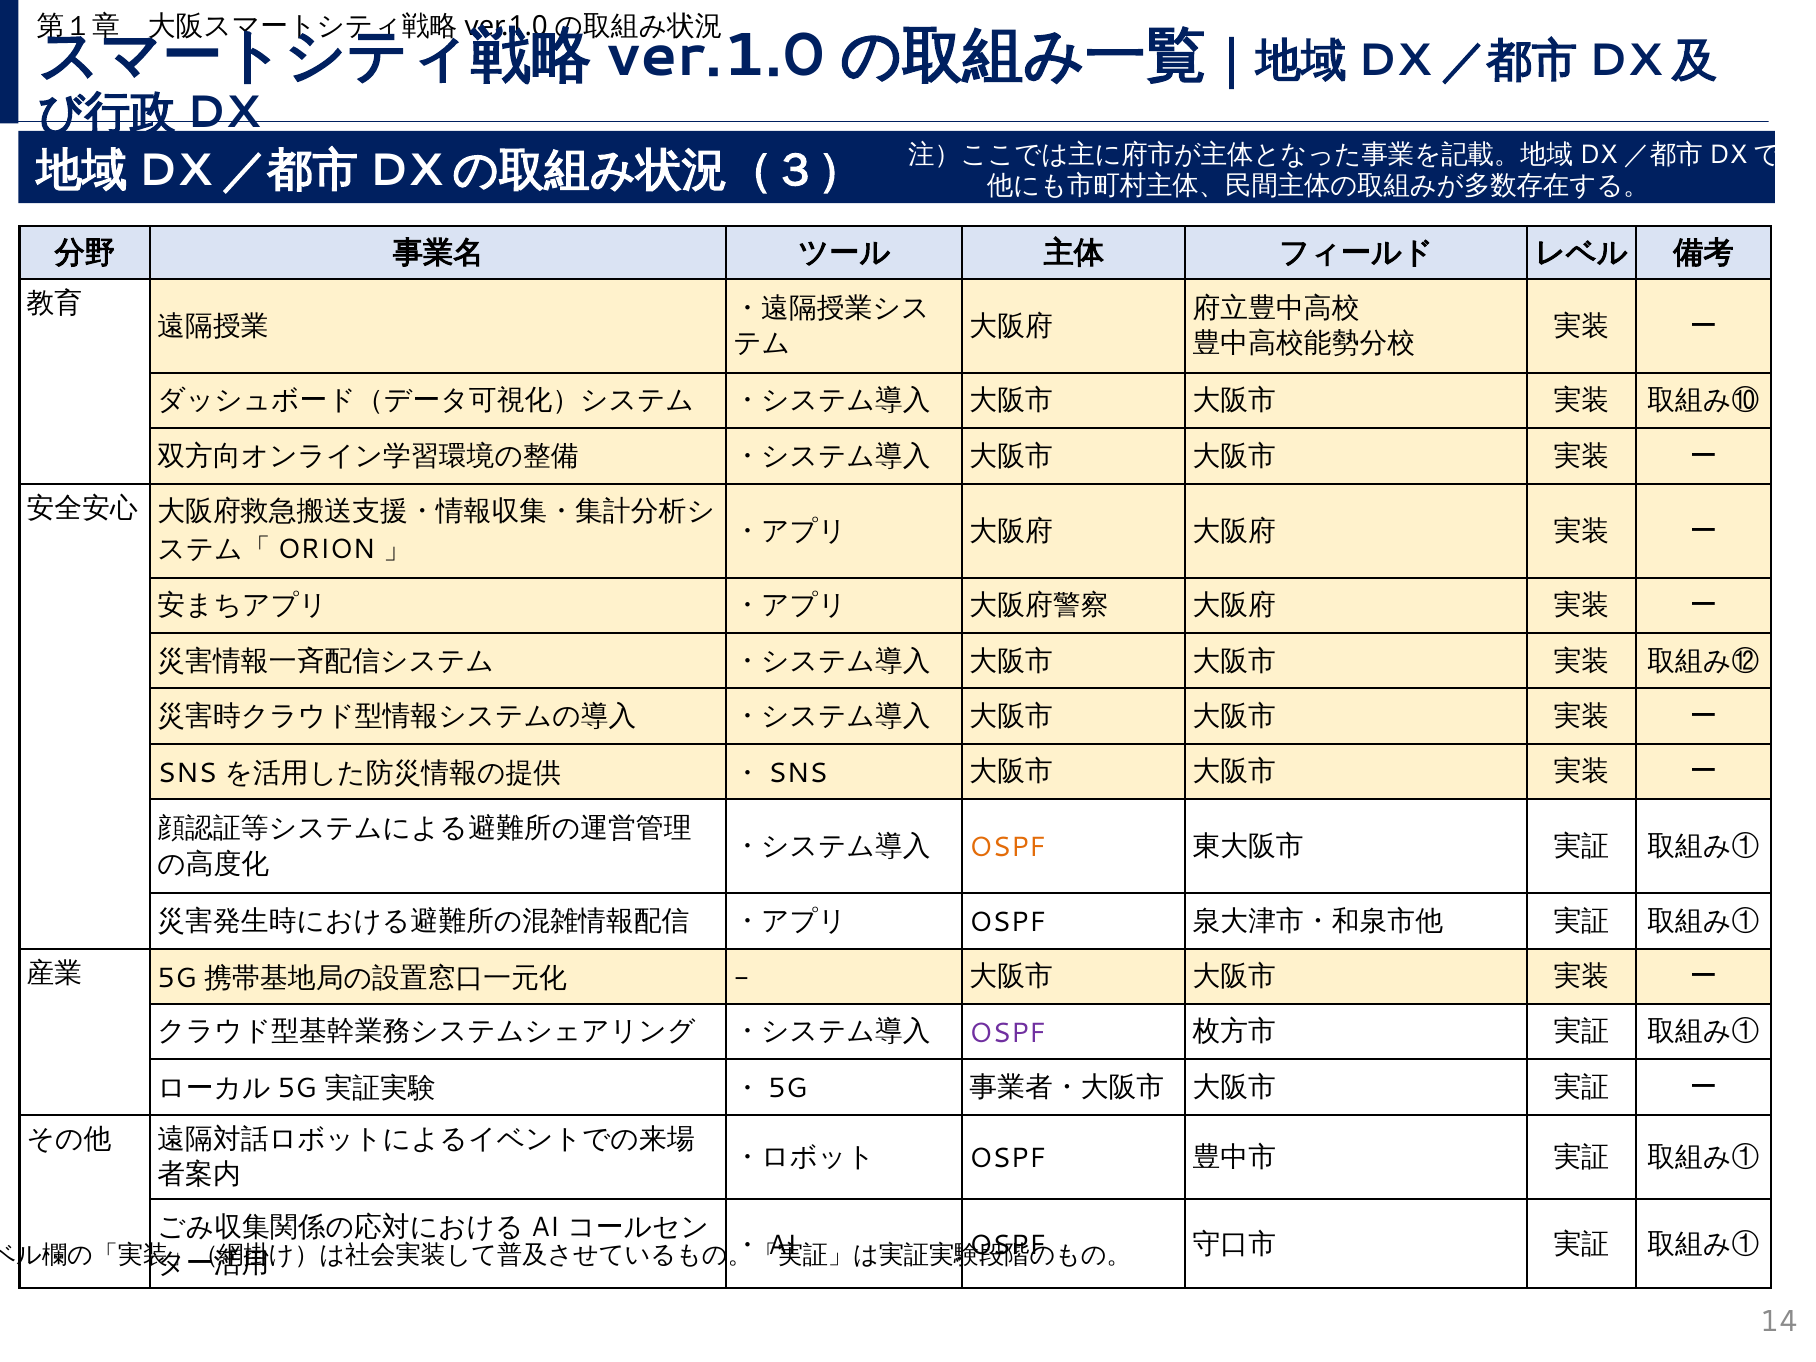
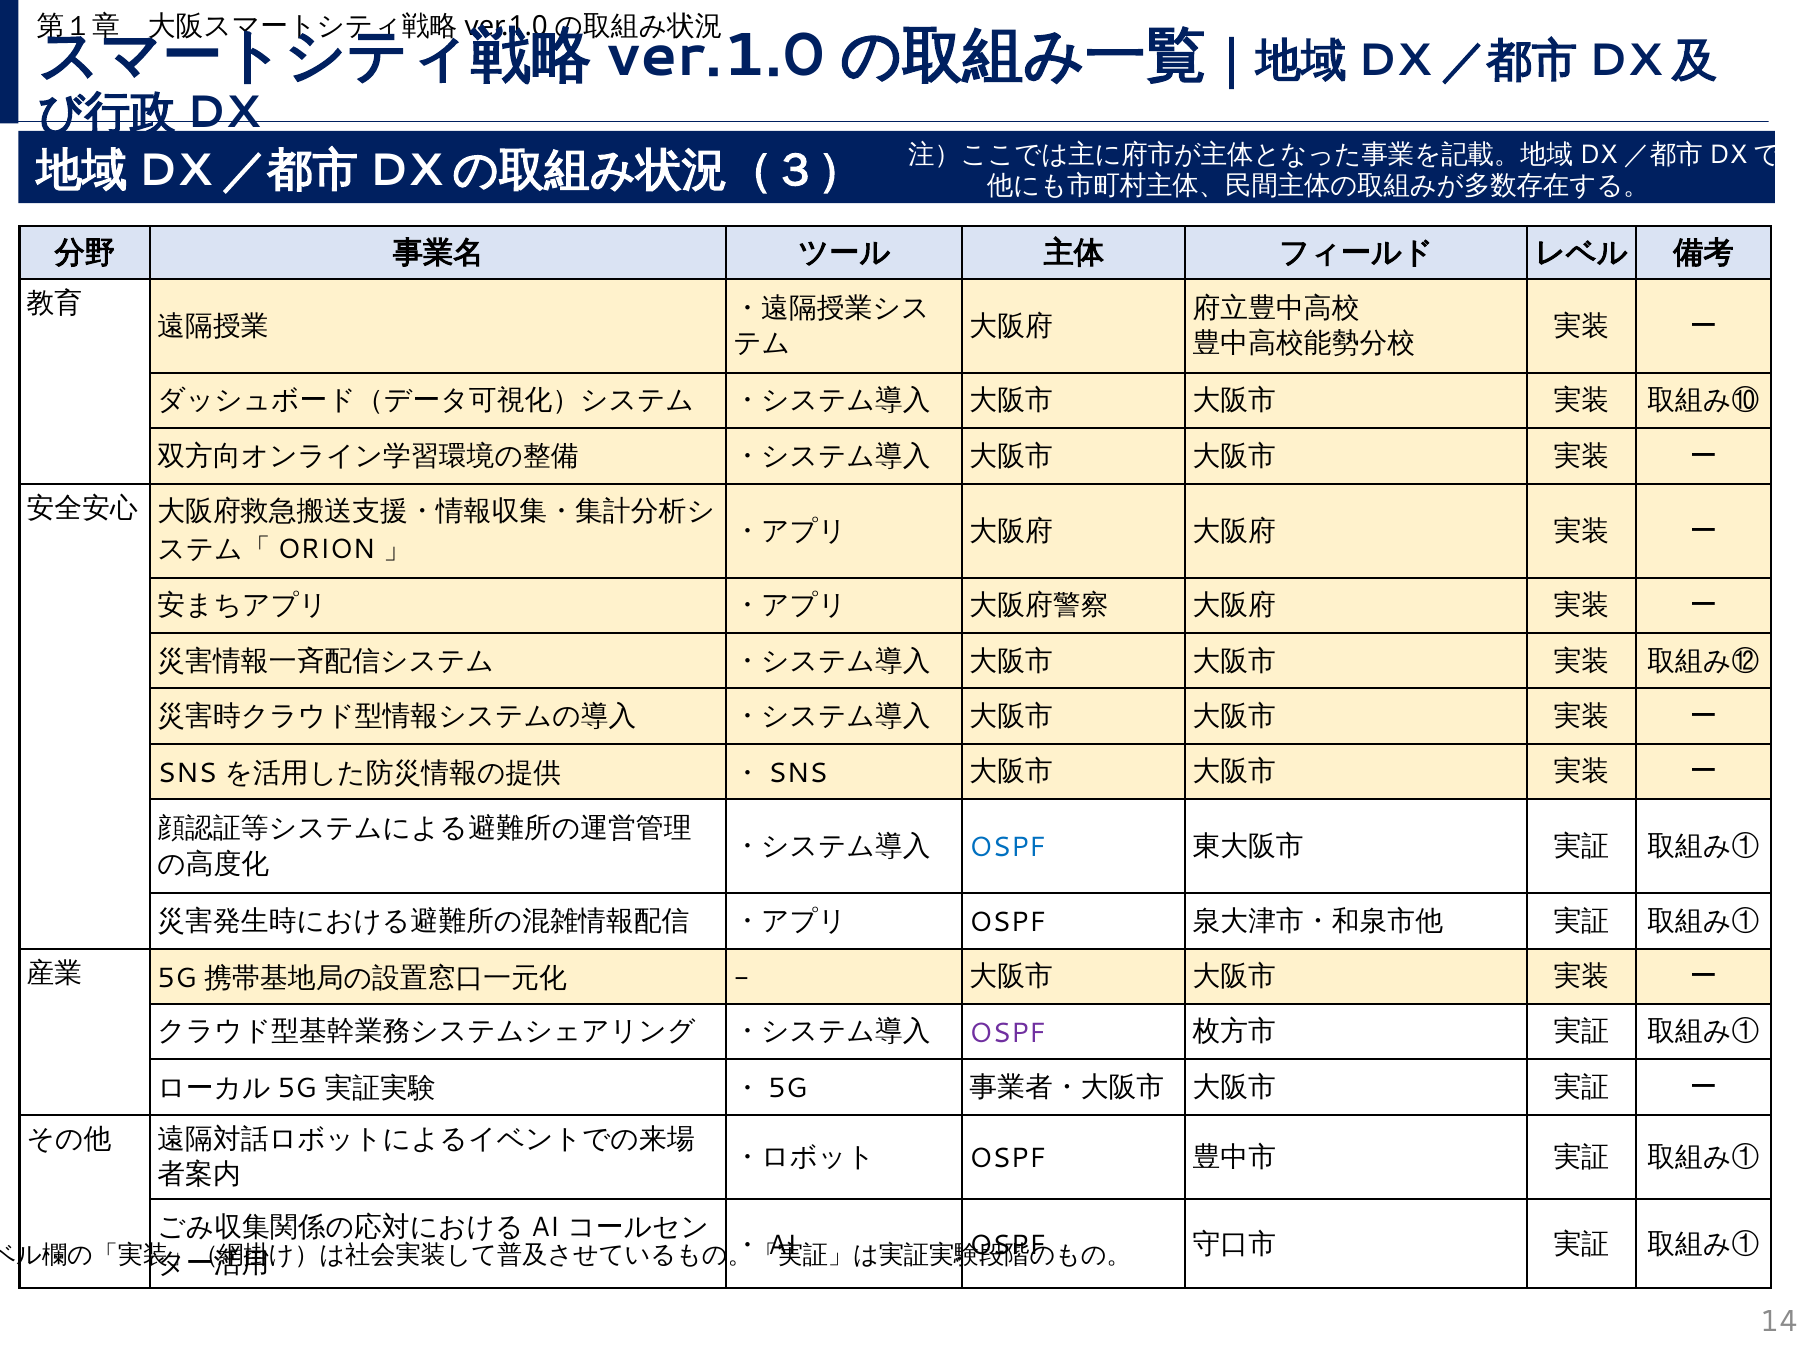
OSPF at (1008, 848) colour: orange -> blue
